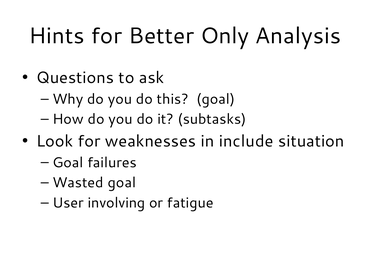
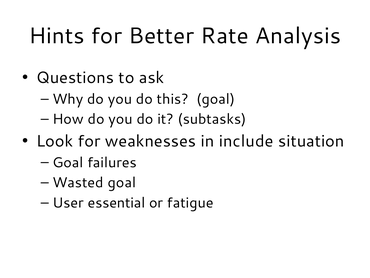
Only: Only -> Rate
involving: involving -> essential
